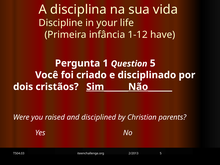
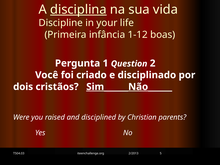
disciplina underline: none -> present
have: have -> boas
Question 5: 5 -> 2
